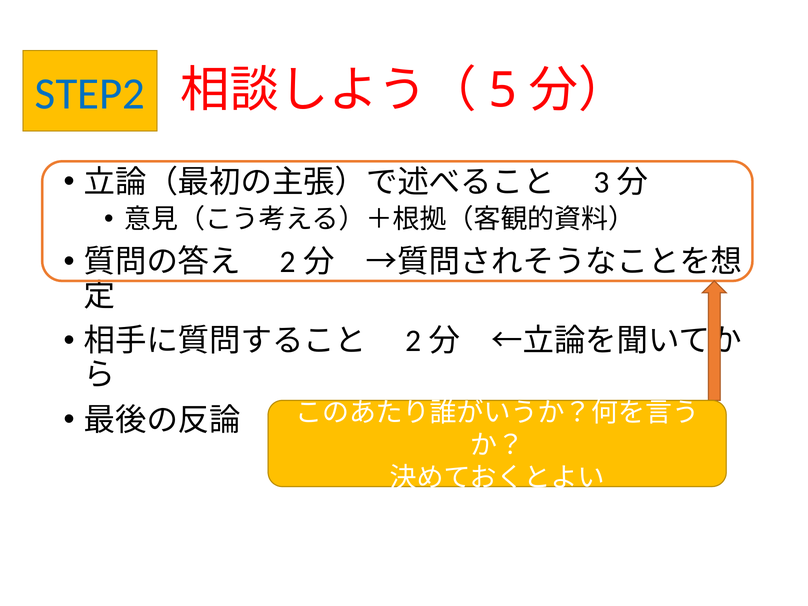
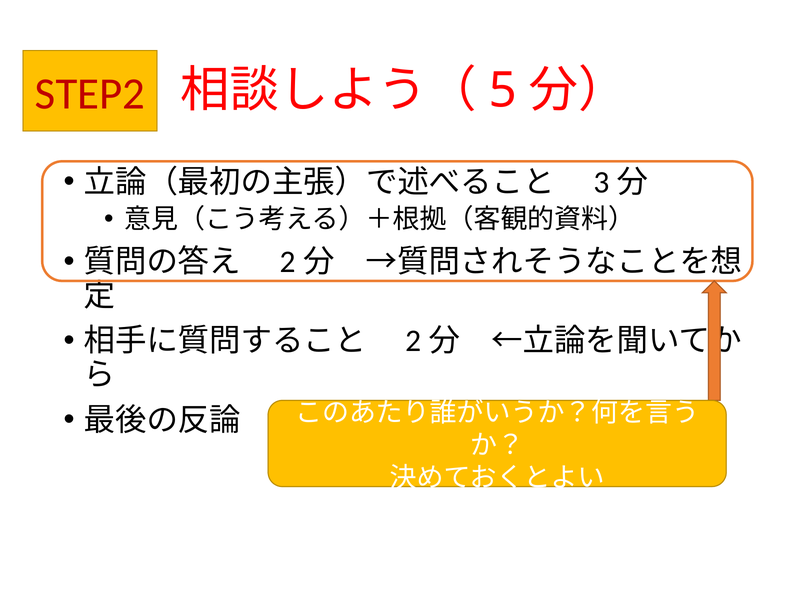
STEP2 colour: blue -> red
